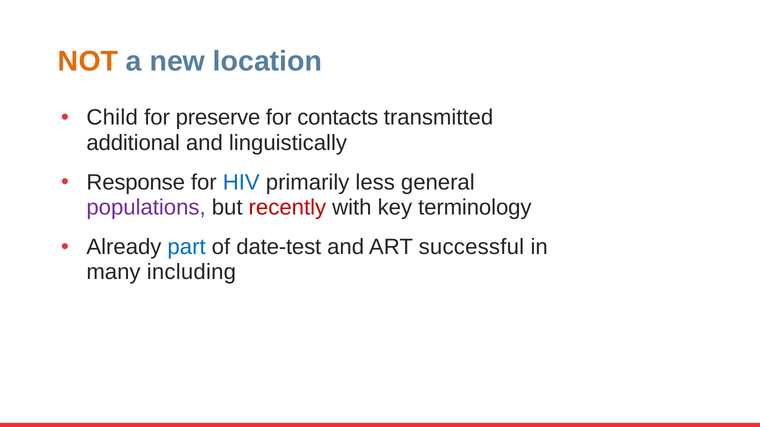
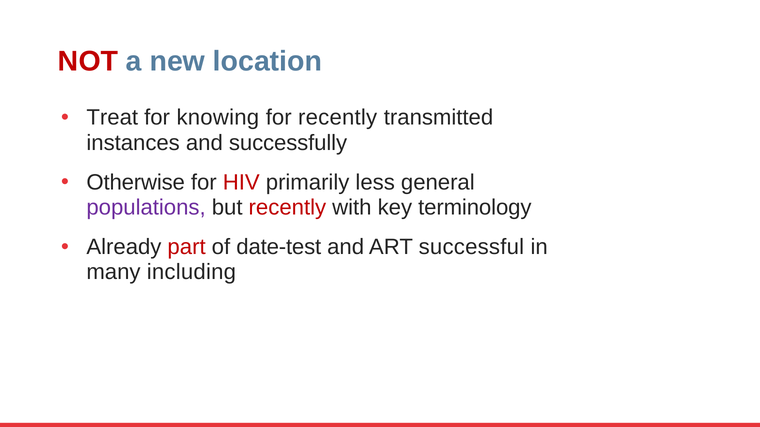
NOT colour: orange -> red
Child: Child -> Treat
preserve: preserve -> knowing
for contacts: contacts -> recently
additional: additional -> instances
linguistically: linguistically -> successfully
Response: Response -> Otherwise
HIV colour: blue -> red
part colour: blue -> red
